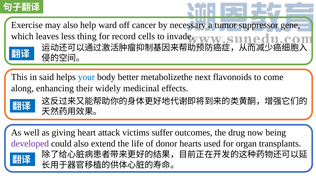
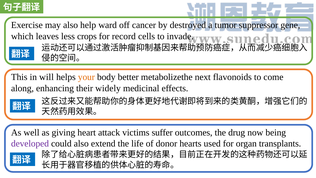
necessary: necessary -> destroyed
thing: thing -> crops
said: said -> will
your colour: blue -> orange
